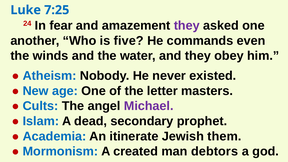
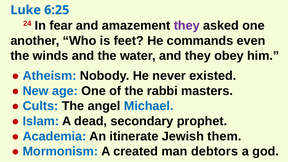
7:25: 7:25 -> 6:25
five: five -> feet
letter: letter -> rabbi
Michael colour: purple -> blue
